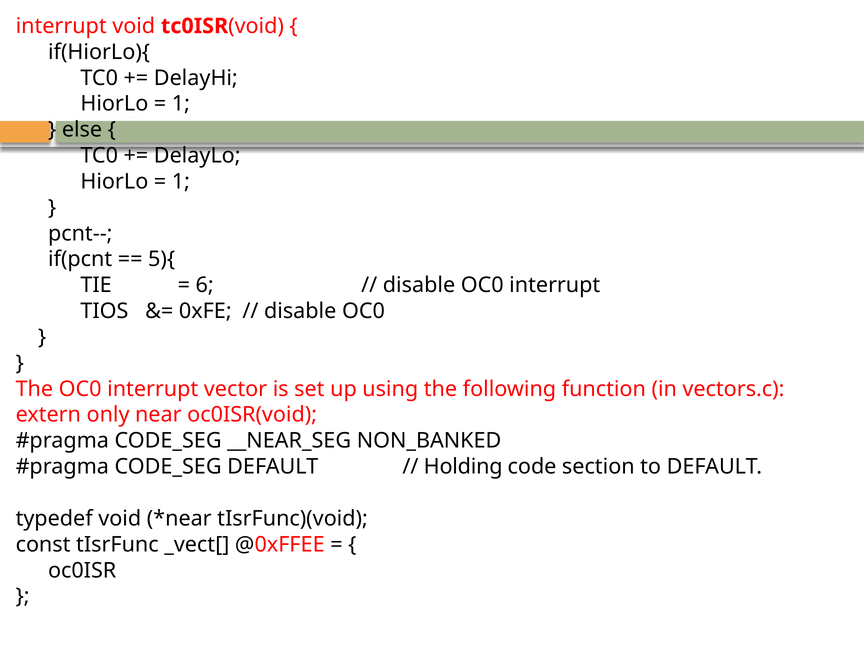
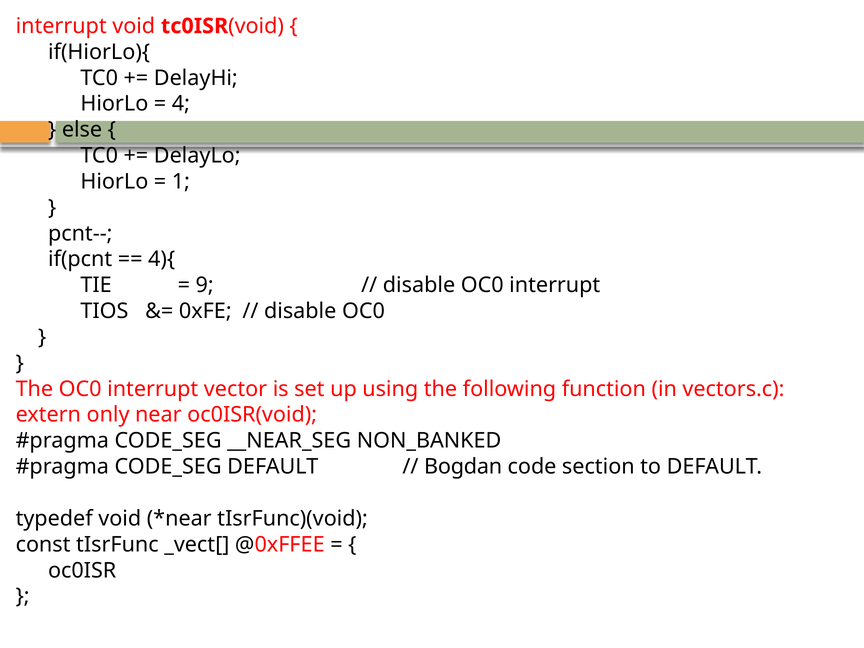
1 at (181, 104): 1 -> 4
5){: 5){ -> 4){
6: 6 -> 9
Holding: Holding -> Bogdan
